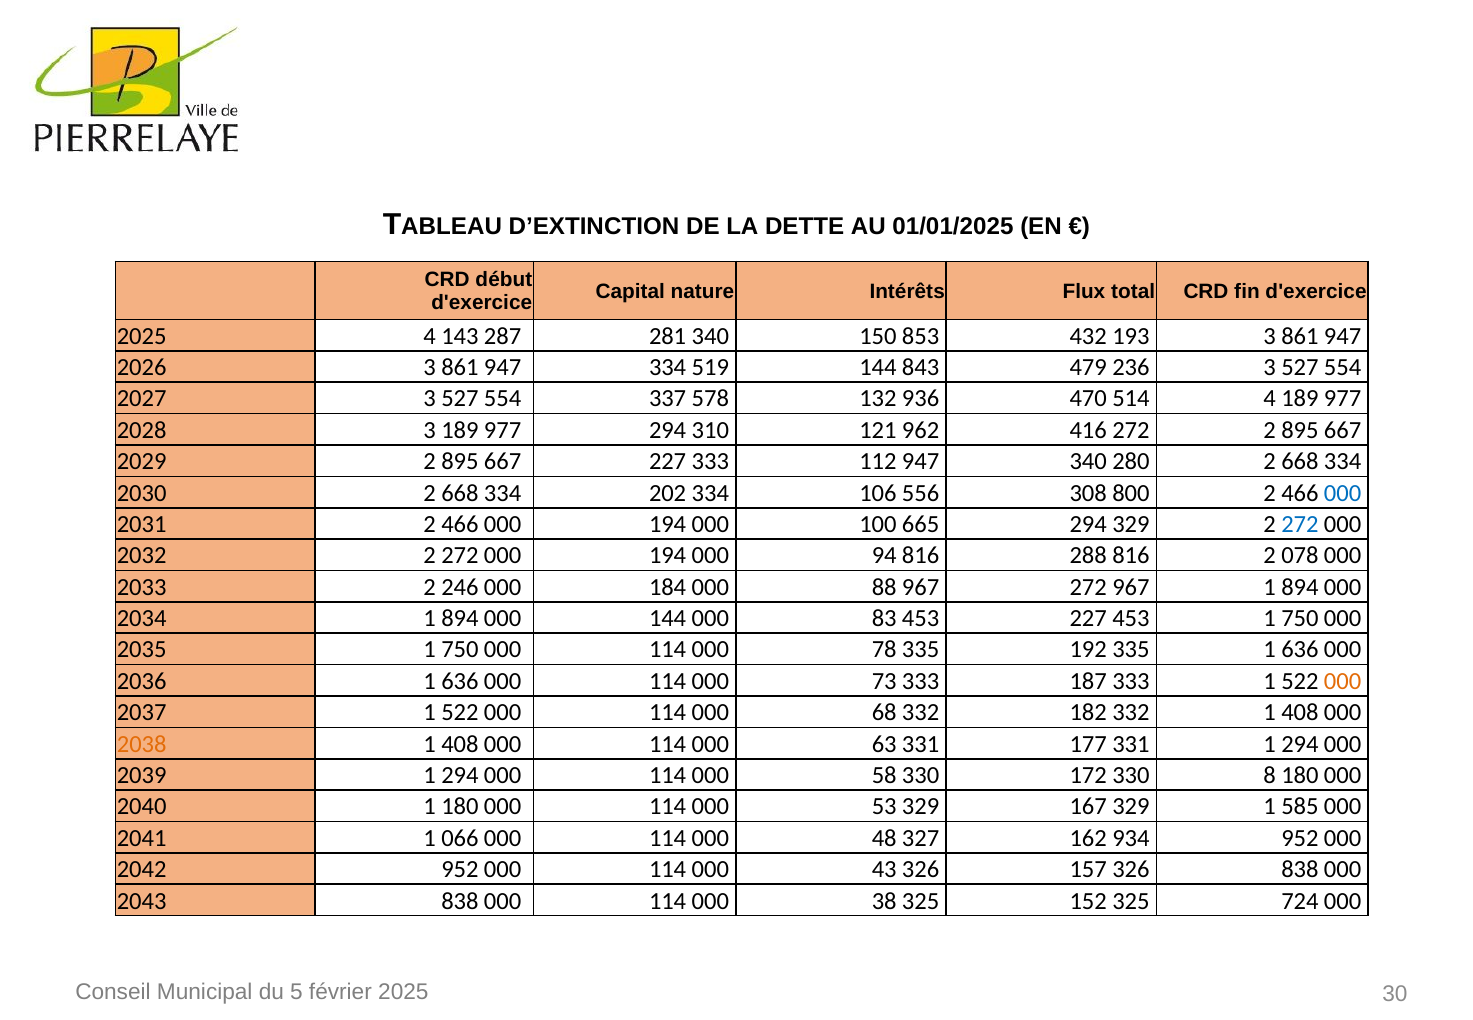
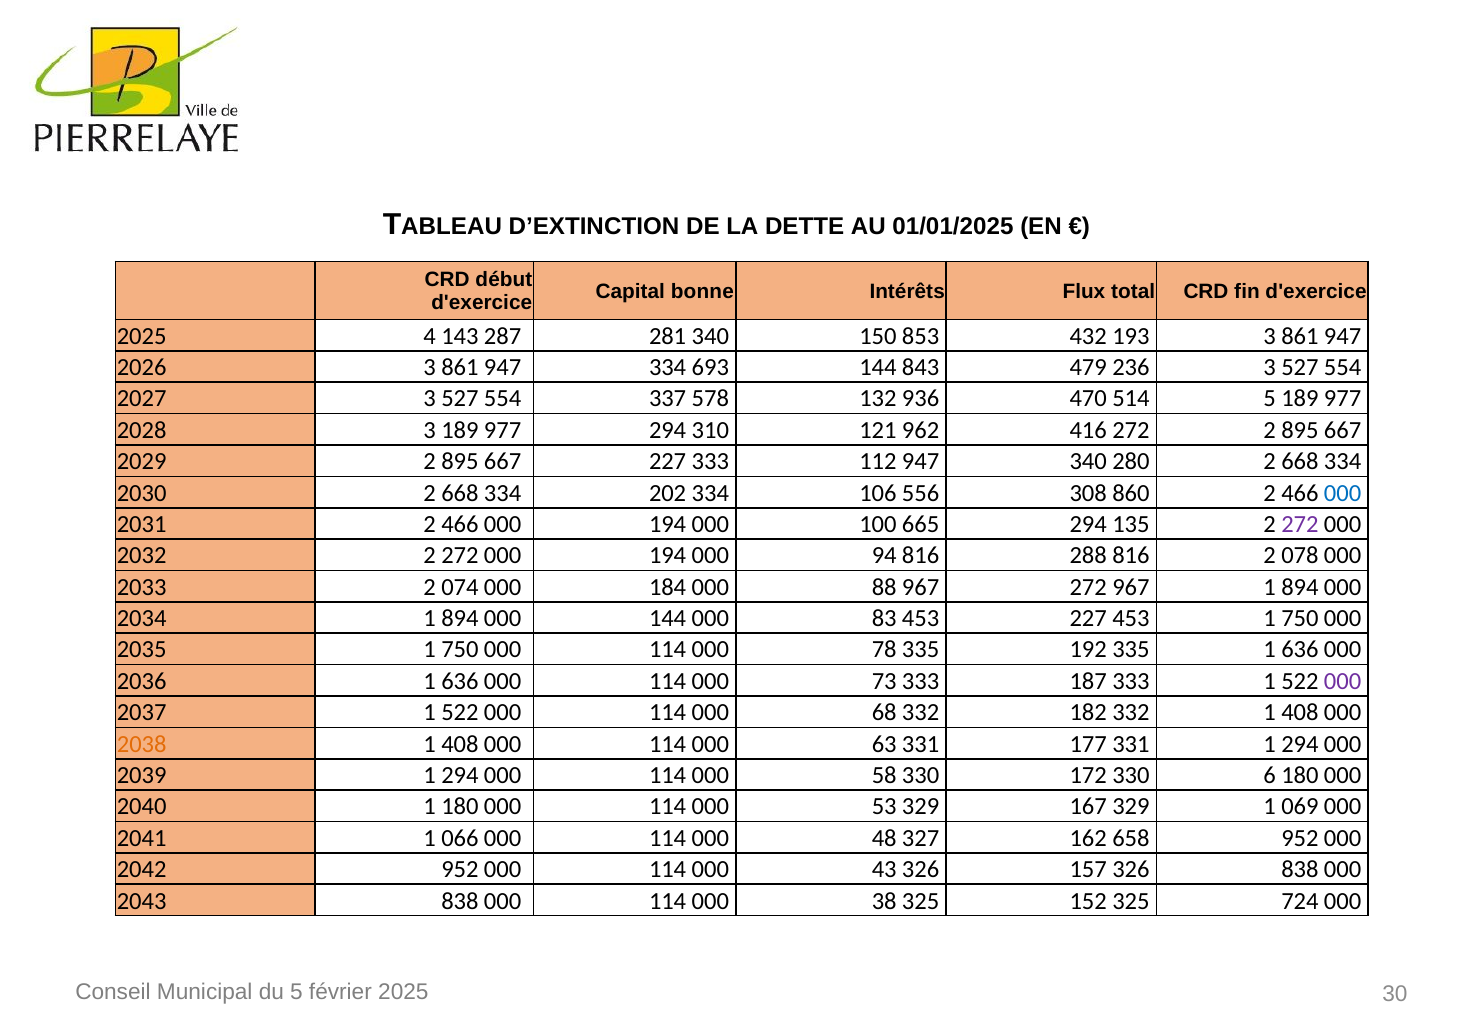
nature: nature -> bonne
519: 519 -> 693
514 4: 4 -> 5
800: 800 -> 860
294 329: 329 -> 135
272 at (1300, 524) colour: blue -> purple
246: 246 -> 074
000 at (1343, 681) colour: orange -> purple
8: 8 -> 6
585: 585 -> 069
934: 934 -> 658
